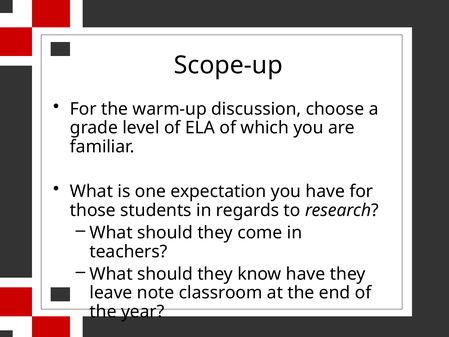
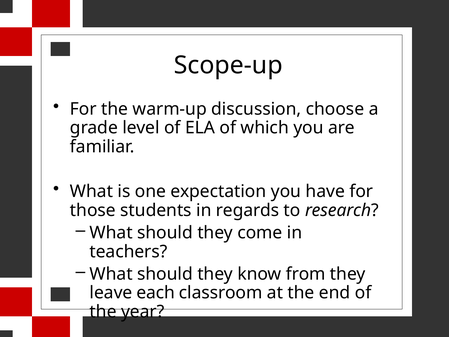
know have: have -> from
note: note -> each
